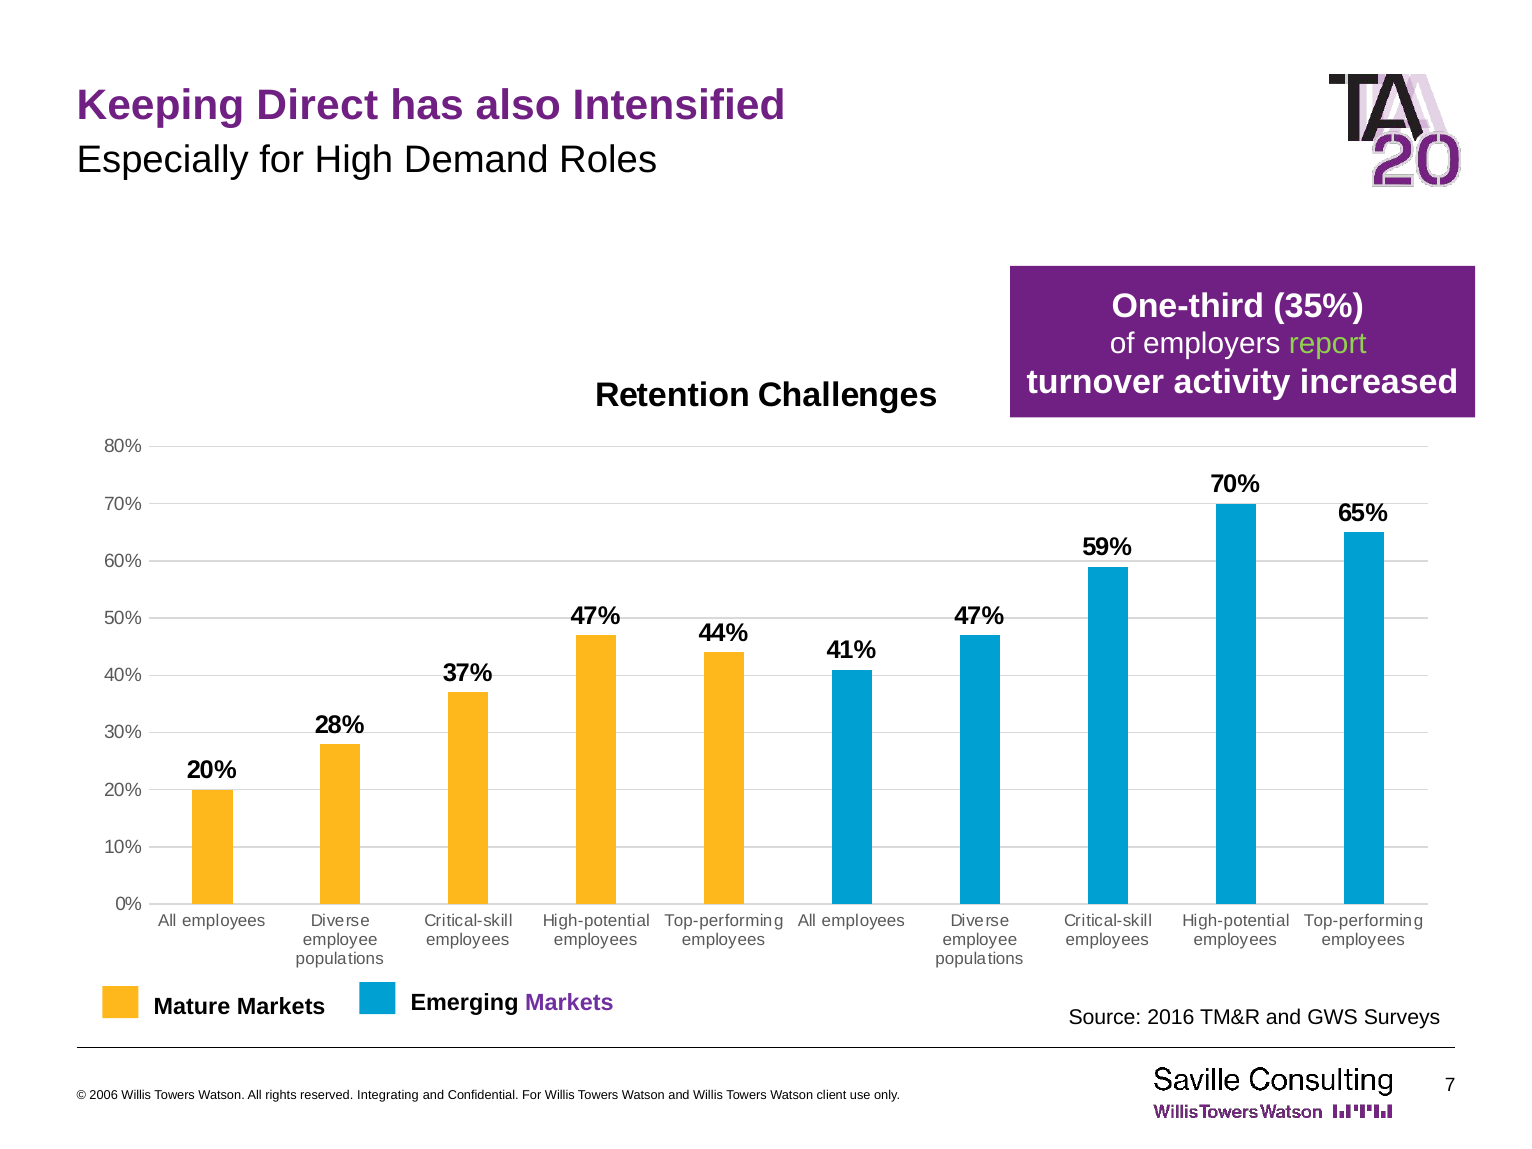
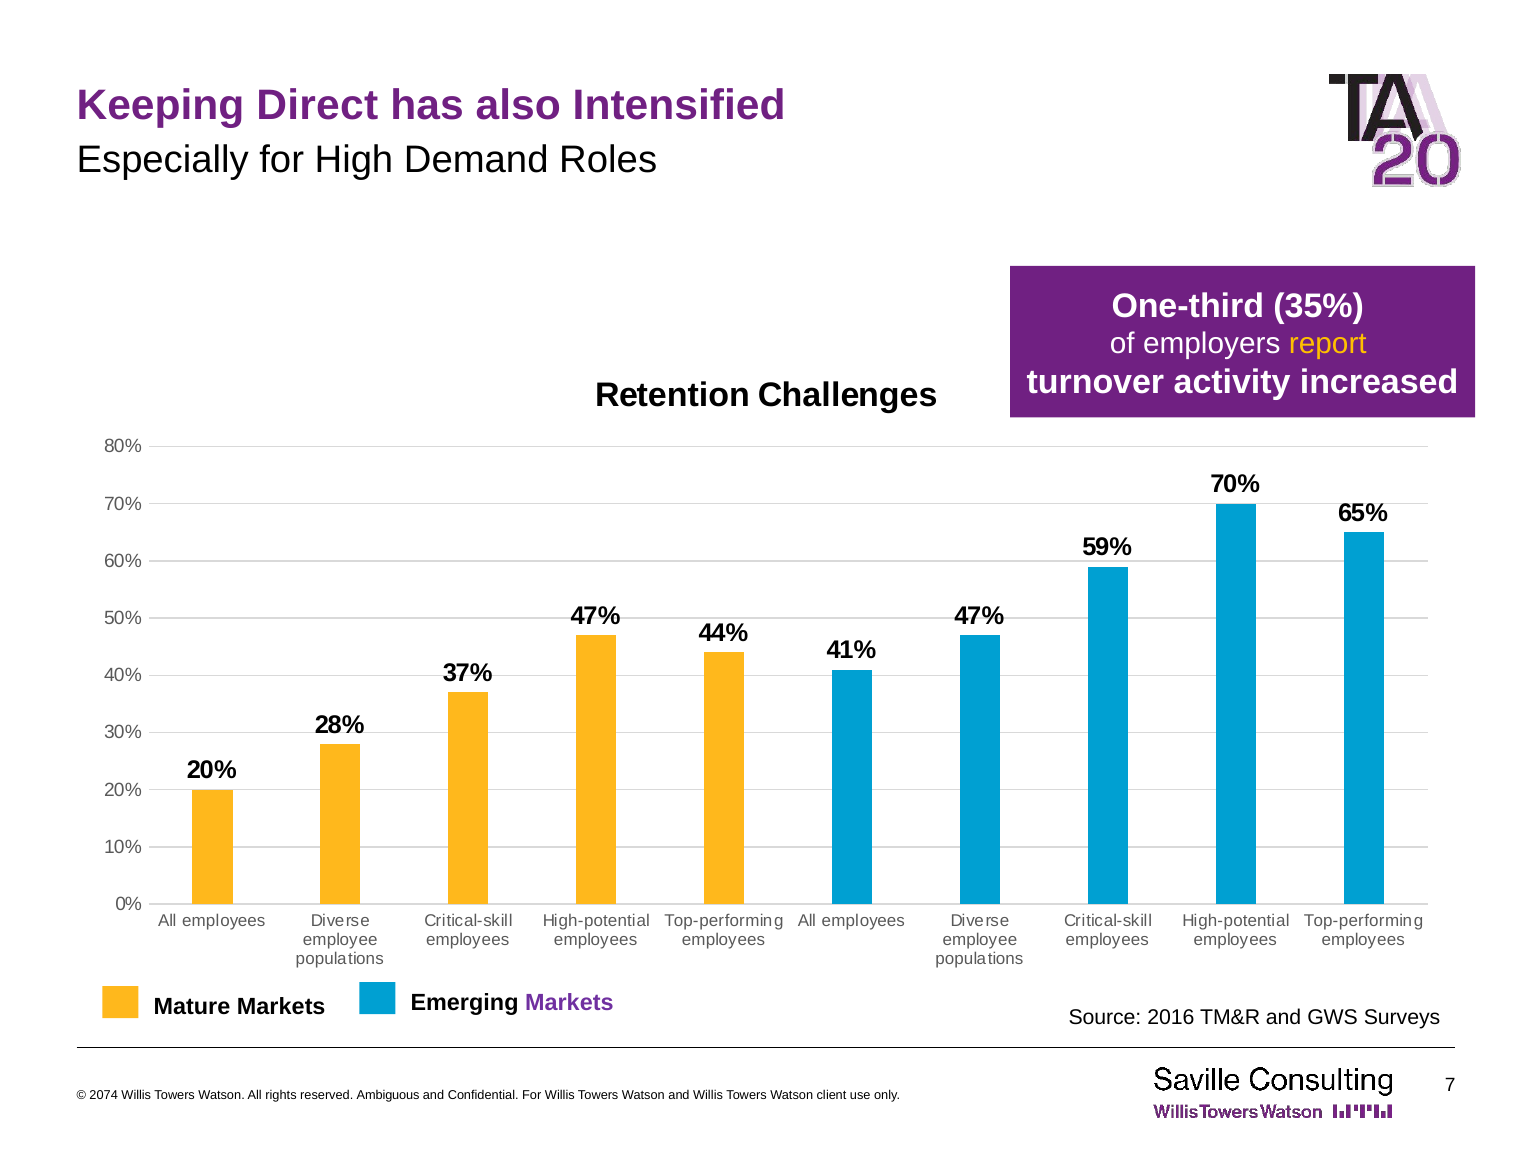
report colour: light green -> yellow
2006: 2006 -> 2074
Integrating: Integrating -> Ambiguous
